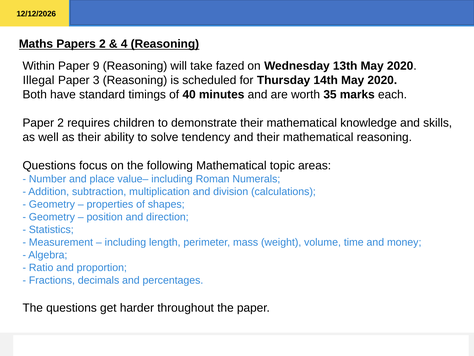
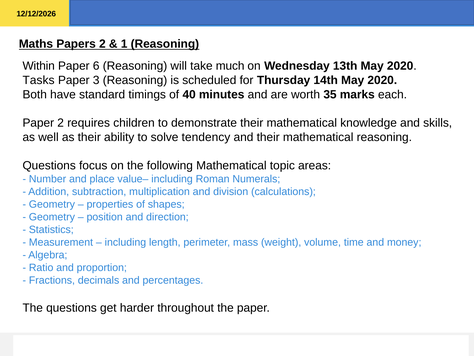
4: 4 -> 1
Paper 9: 9 -> 6
fazed: fazed -> much
Illegal: Illegal -> Tasks
